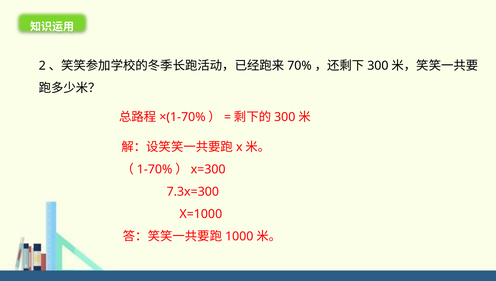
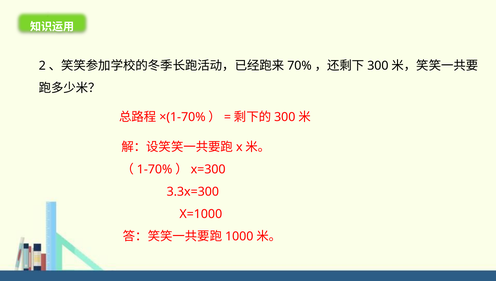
7.3x=300: 7.3x=300 -> 3.3x=300
